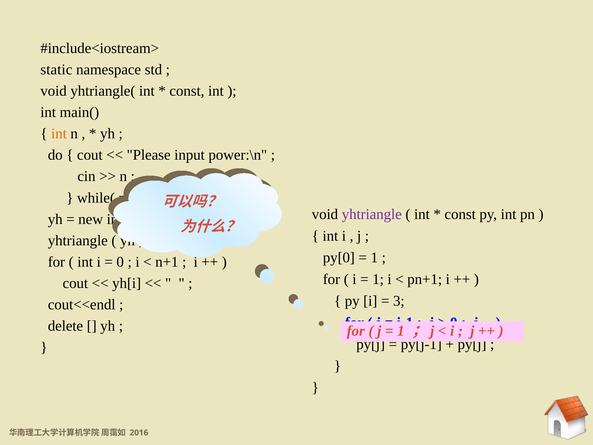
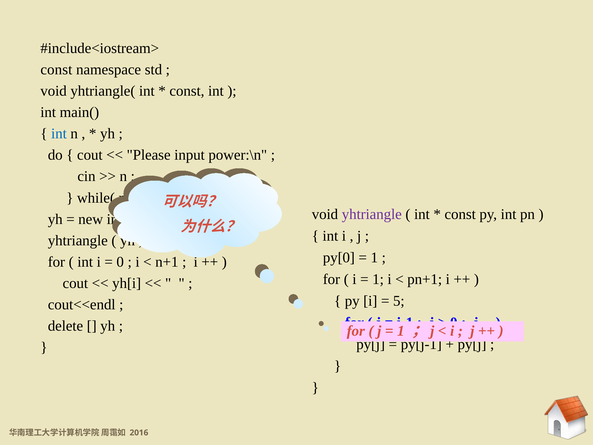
static at (56, 70): static -> const
int at (59, 134) colour: orange -> blue
3: 3 -> 5
